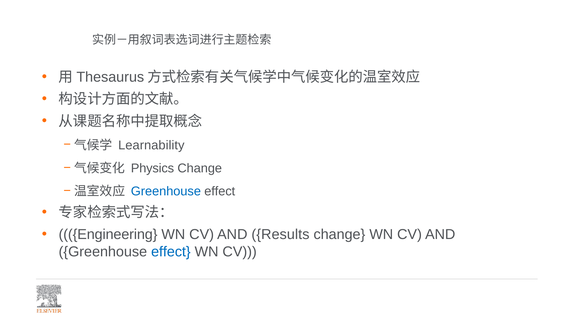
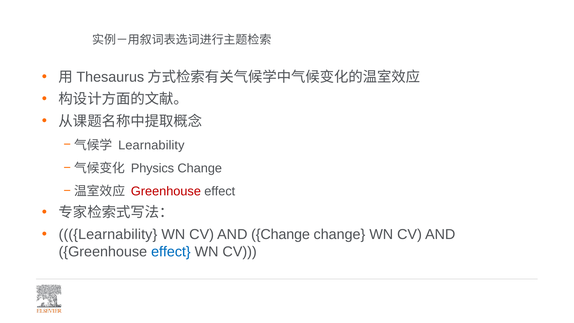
Greenhouse at (166, 191) colour: blue -> red
Engineering at (108, 234): Engineering -> Learnability
AND Results: Results -> Change
